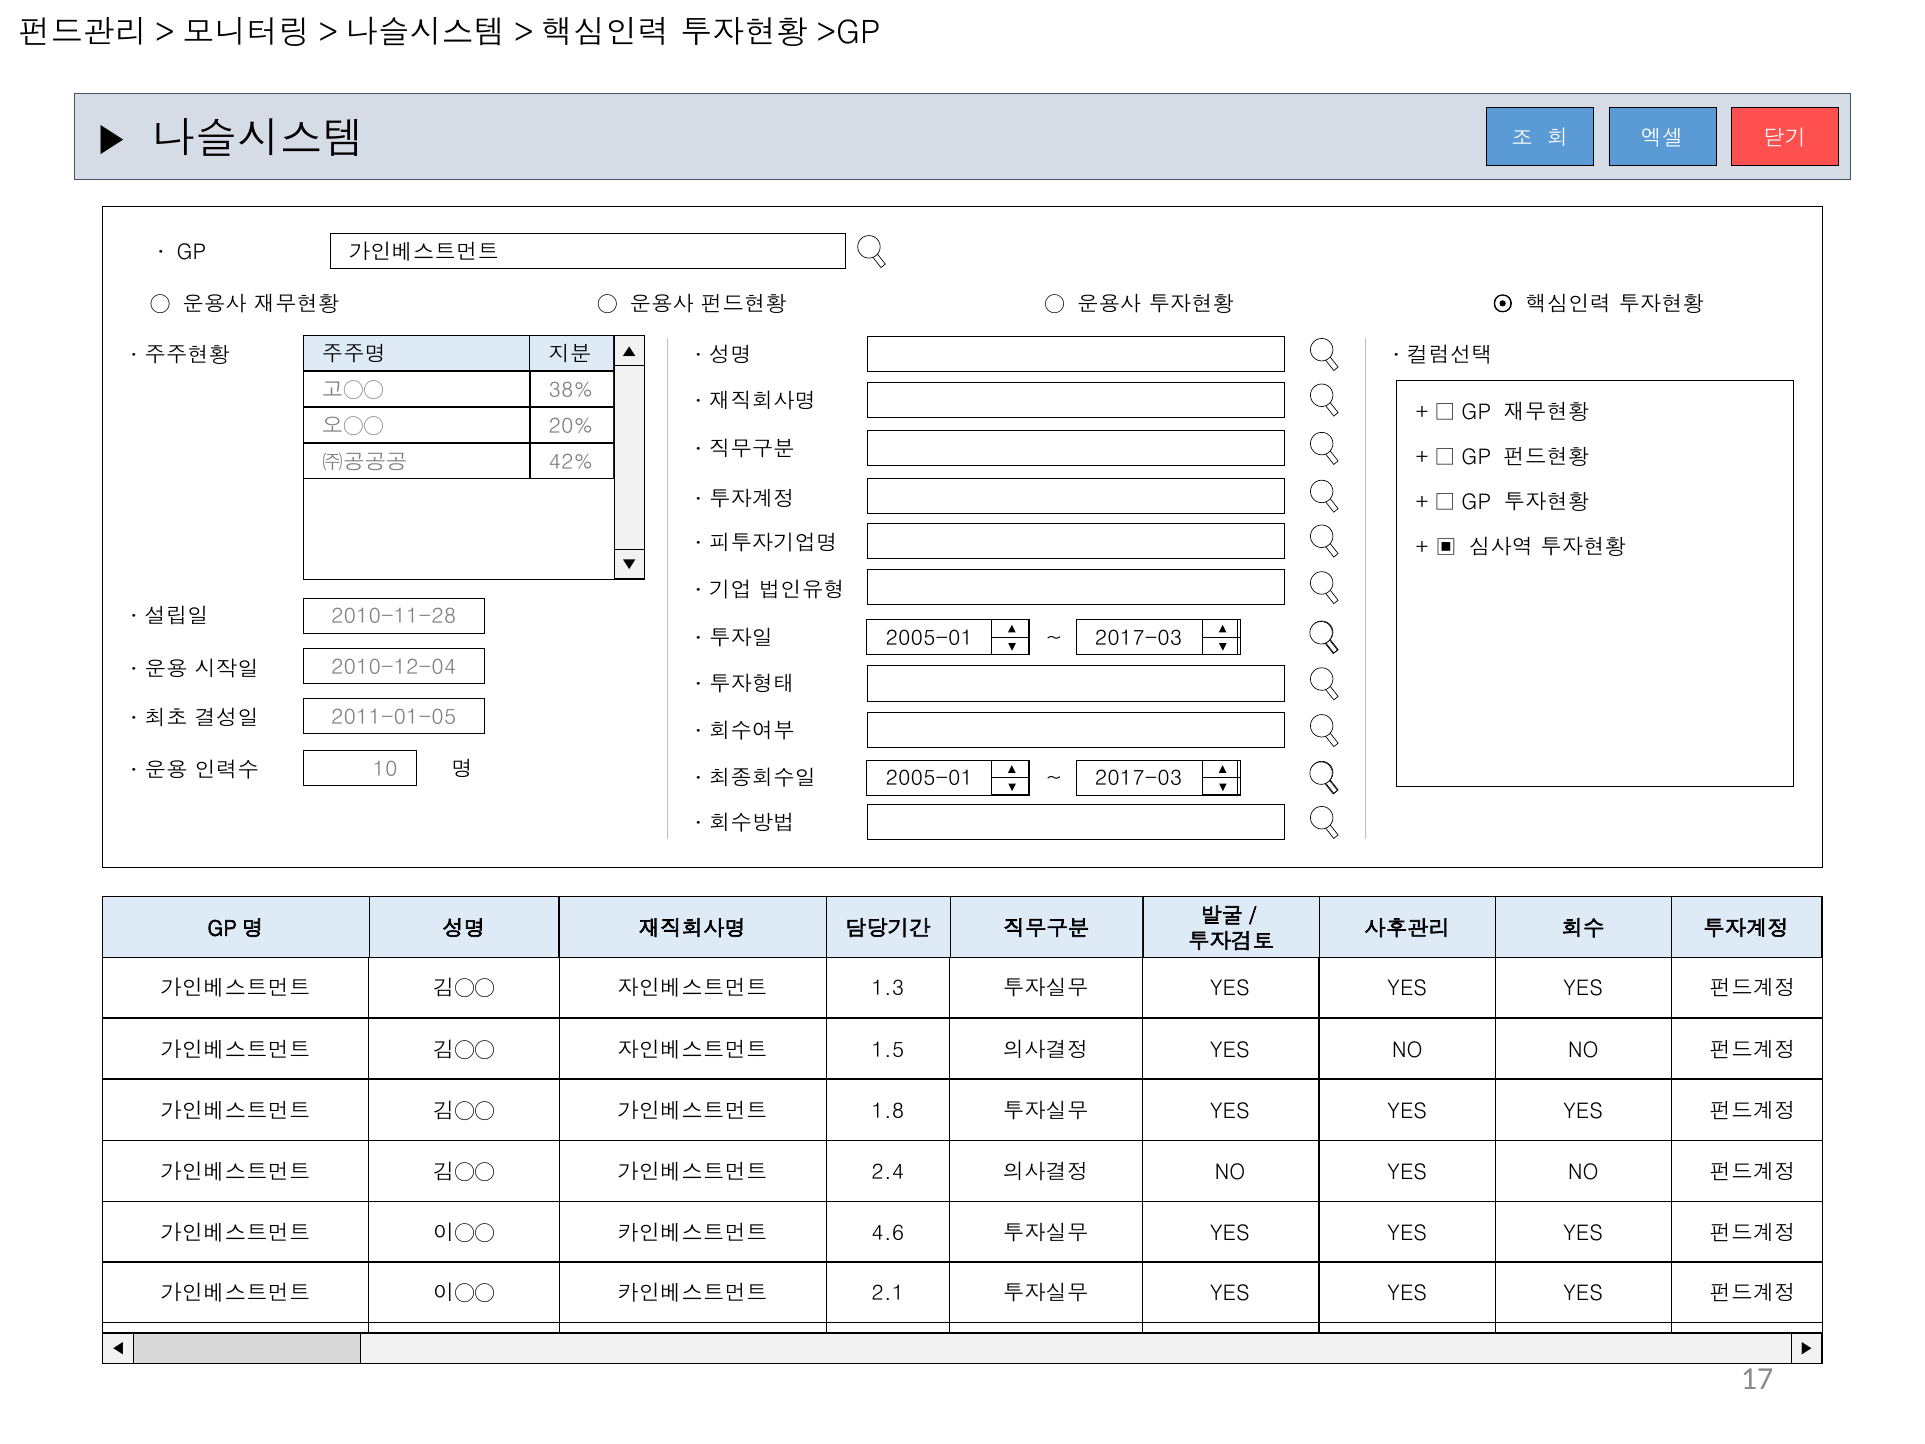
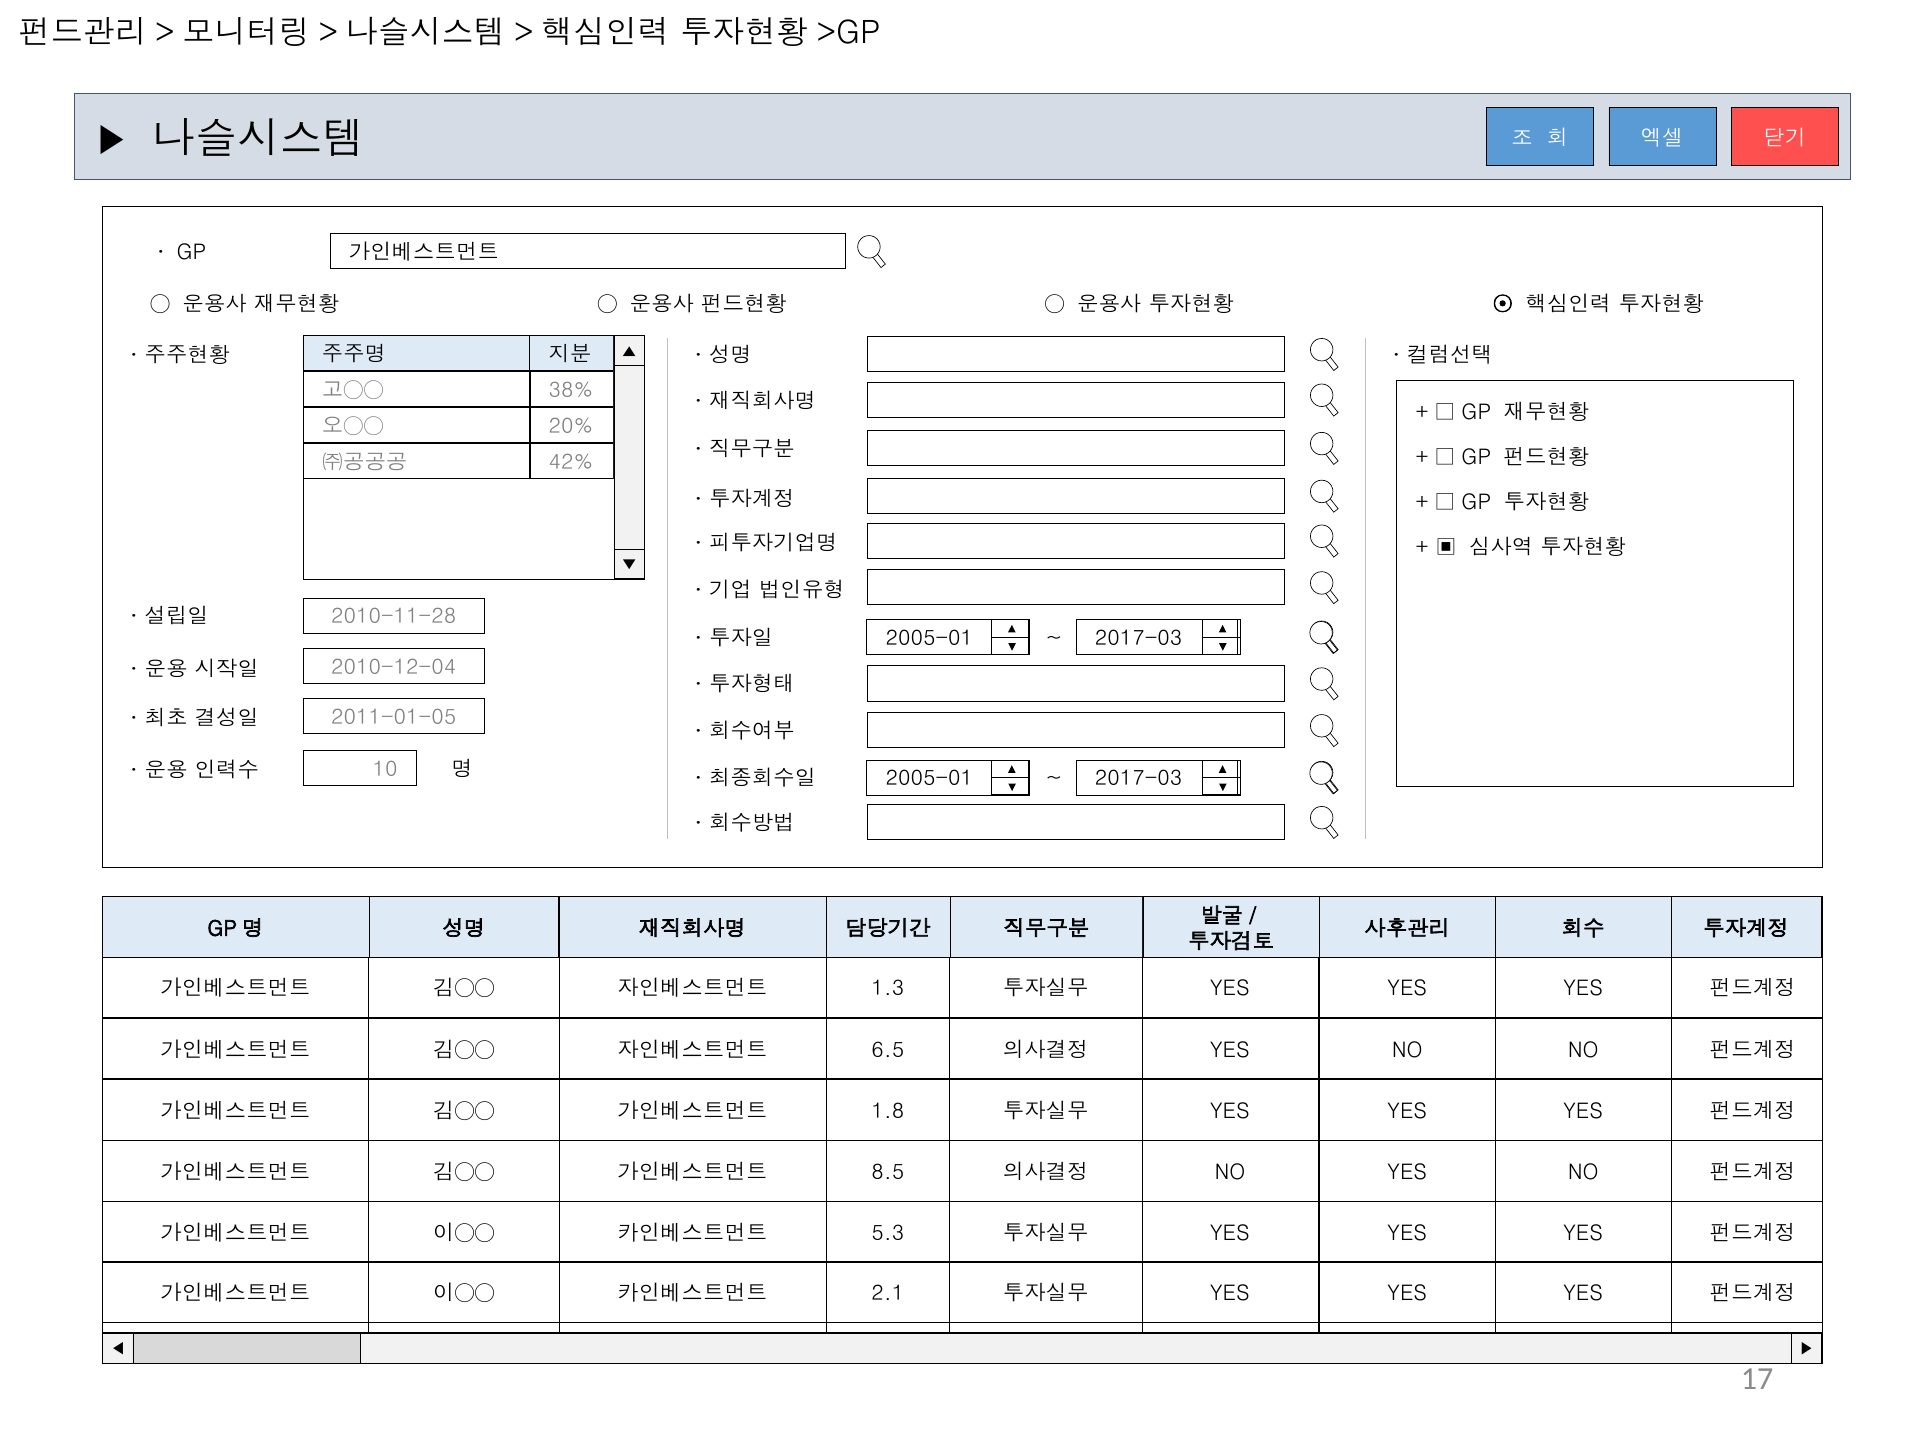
1.5: 1.5 -> 6.5
2.4: 2.4 -> 8.5
4.6: 4.6 -> 5.3
